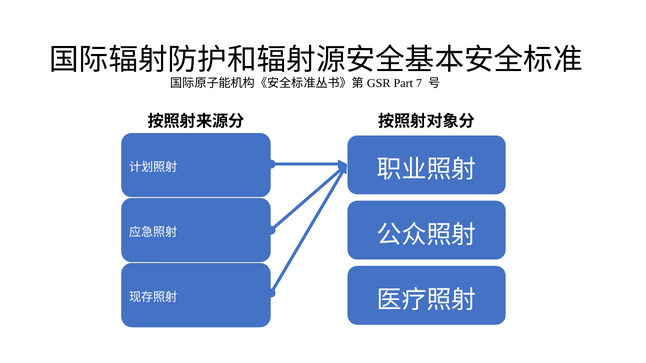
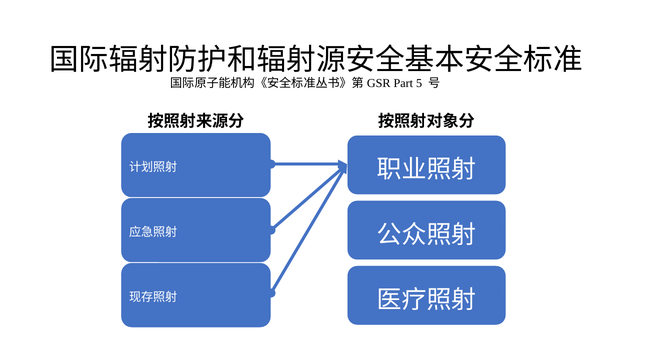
7: 7 -> 5
